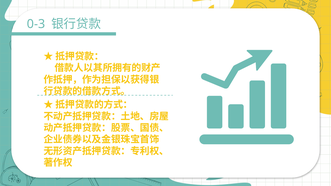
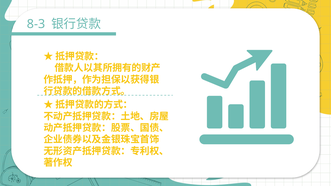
0-3: 0-3 -> 8-3
